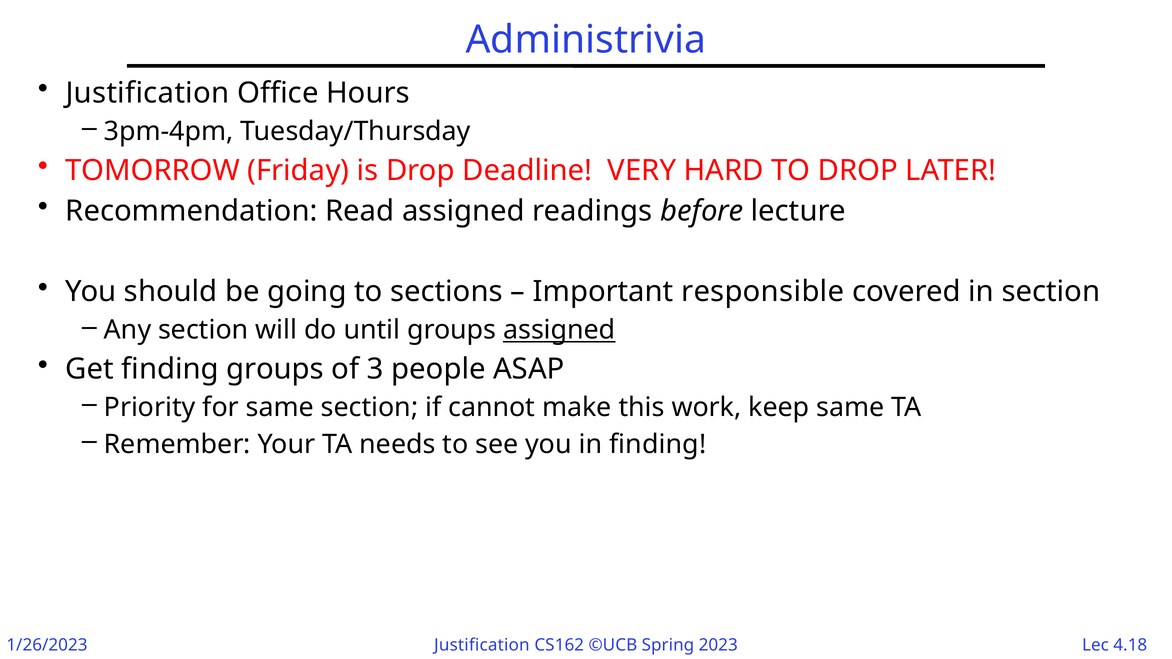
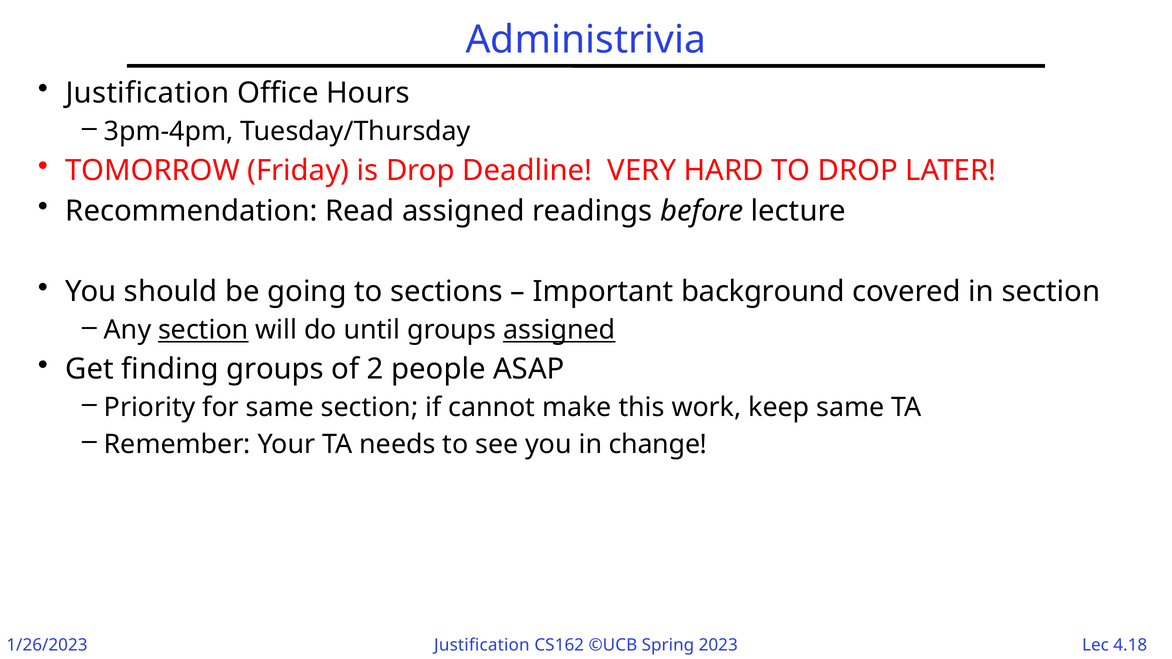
responsible: responsible -> background
section at (203, 330) underline: none -> present
3: 3 -> 2
in finding: finding -> change
